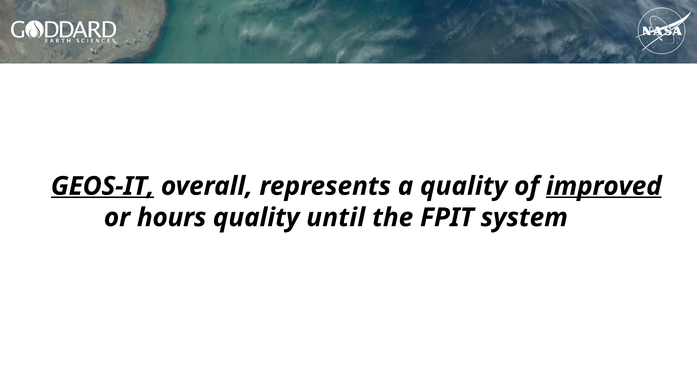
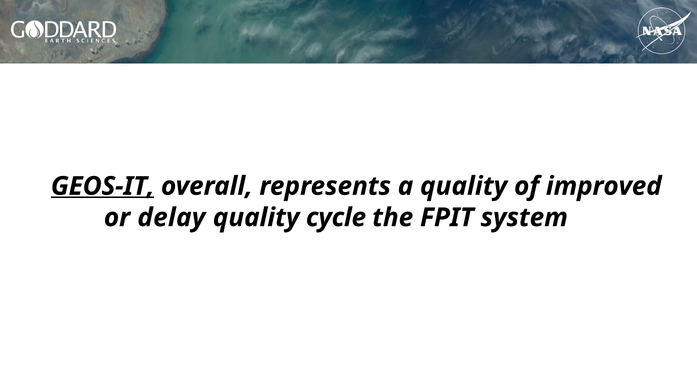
improved underline: present -> none
hours: hours -> delay
until: until -> cycle
